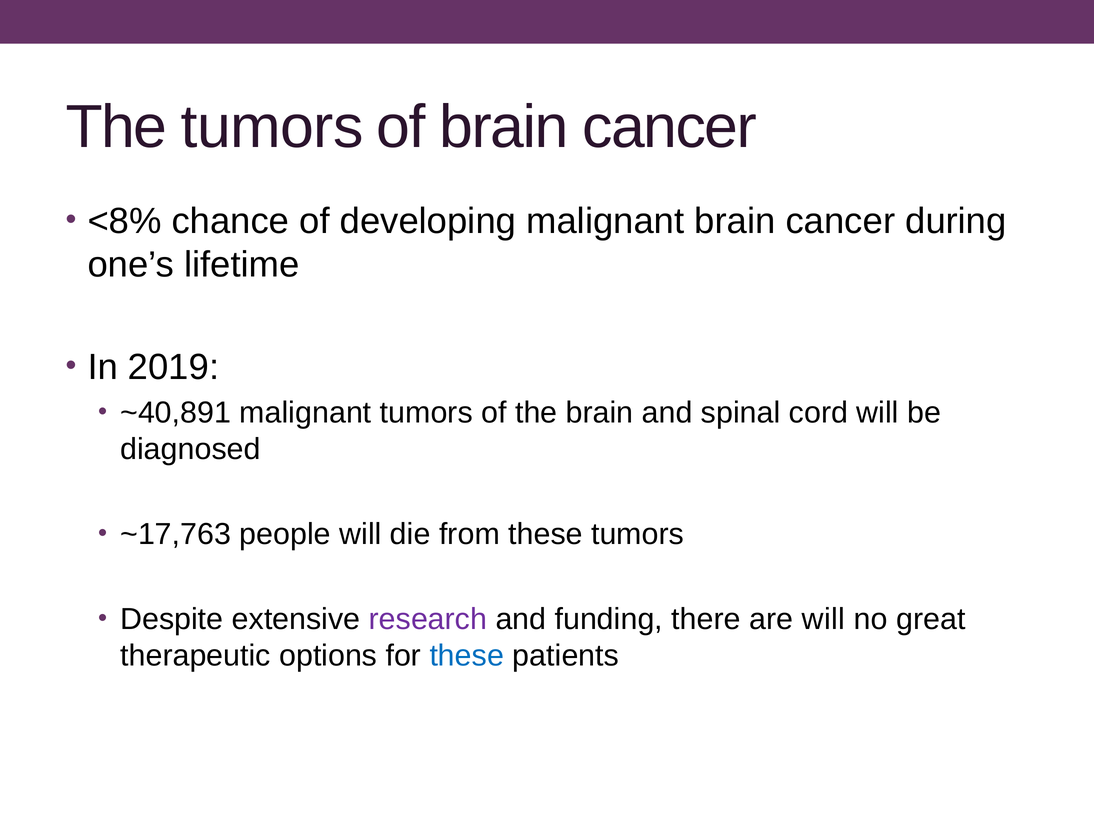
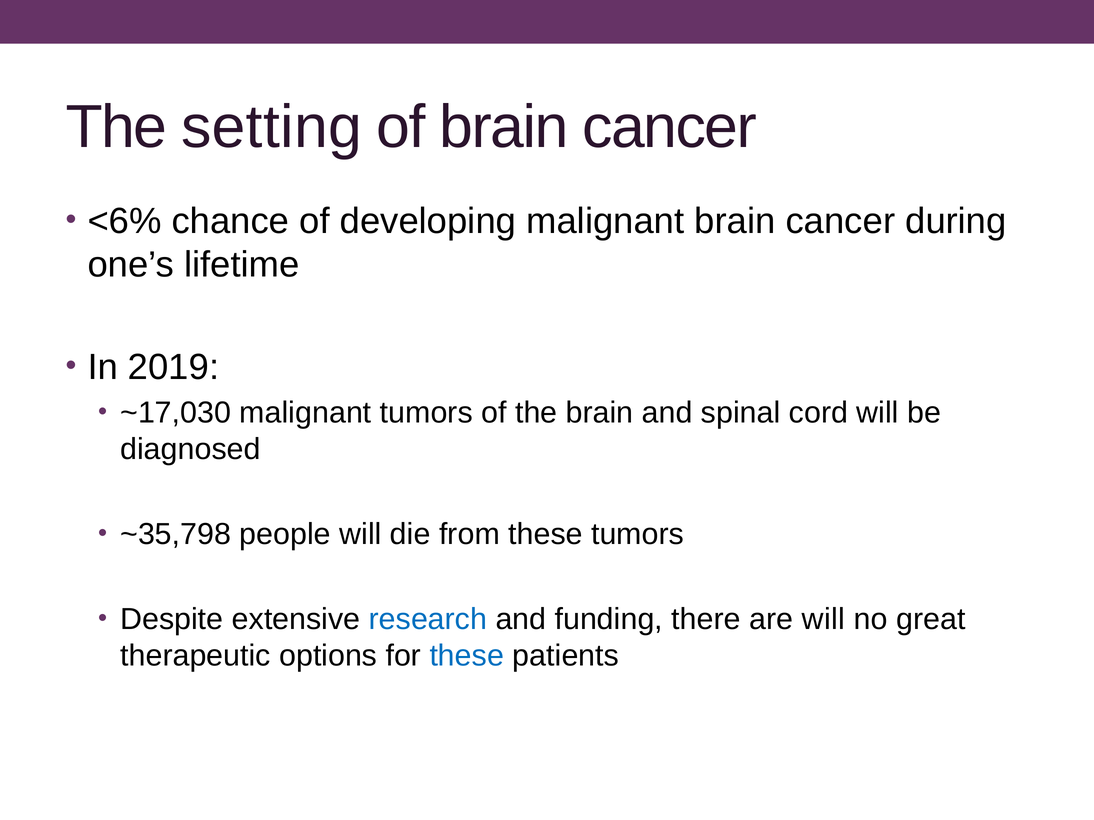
The tumors: tumors -> setting
<8%: <8% -> <6%
~40,891: ~40,891 -> ~17,030
~17,763: ~17,763 -> ~35,798
research colour: purple -> blue
